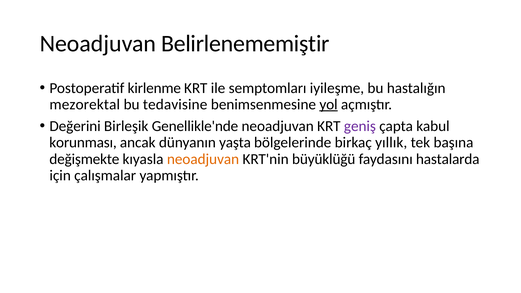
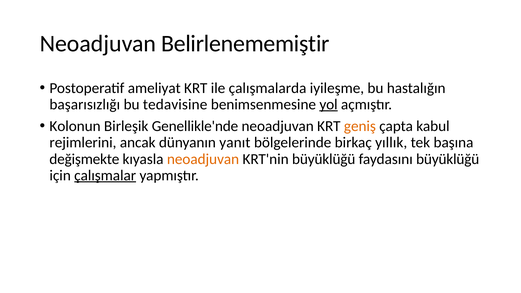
kirlenme: kirlenme -> ameliyat
semptomları: semptomları -> çalışmalarda
mezorektal: mezorektal -> başarısızlığı
Değerini: Değerini -> Kolonun
geniş colour: purple -> orange
korunması: korunması -> rejimlerini
yaşta: yaşta -> yanıt
faydasını hastalarda: hastalarda -> büyüklüğü
çalışmalar underline: none -> present
